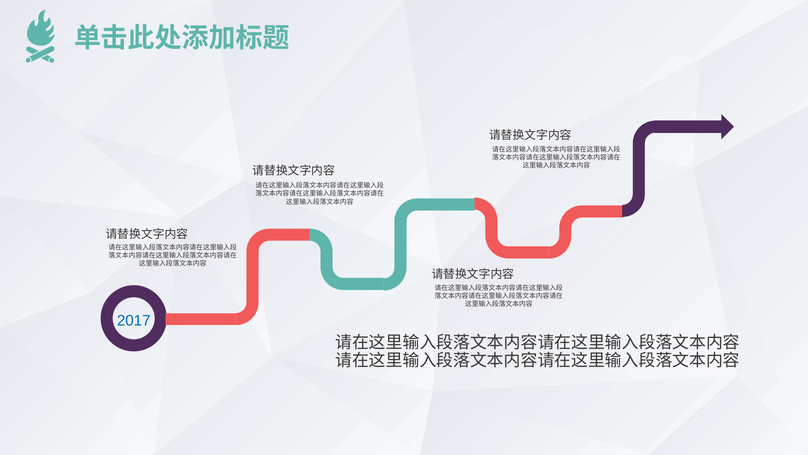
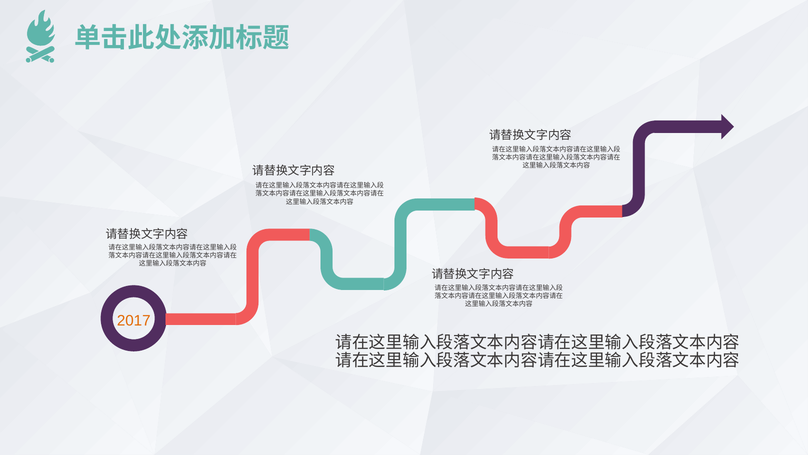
2017 colour: blue -> orange
